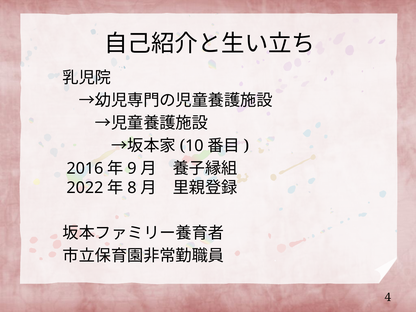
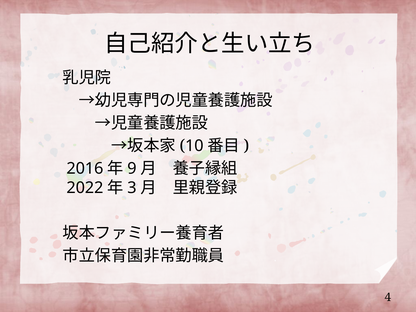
8: 8 -> 3
